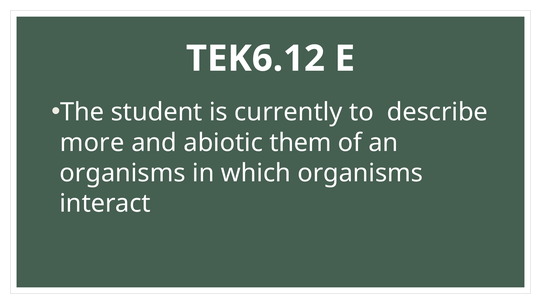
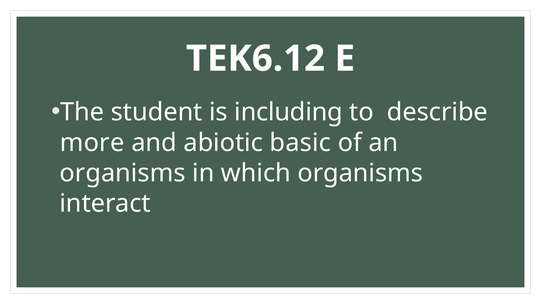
currently: currently -> including
them: them -> basic
